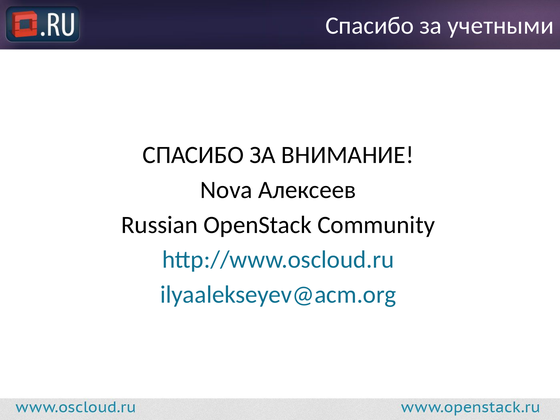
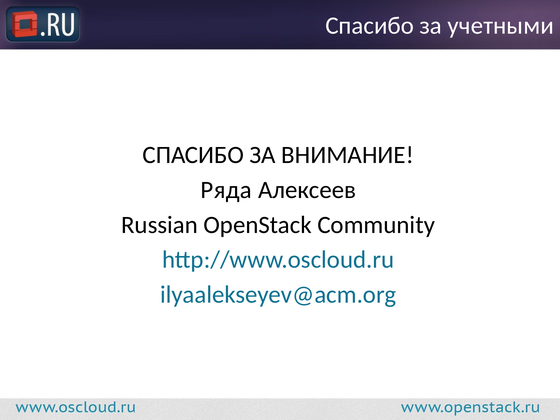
Nova: Nova -> Ряда
